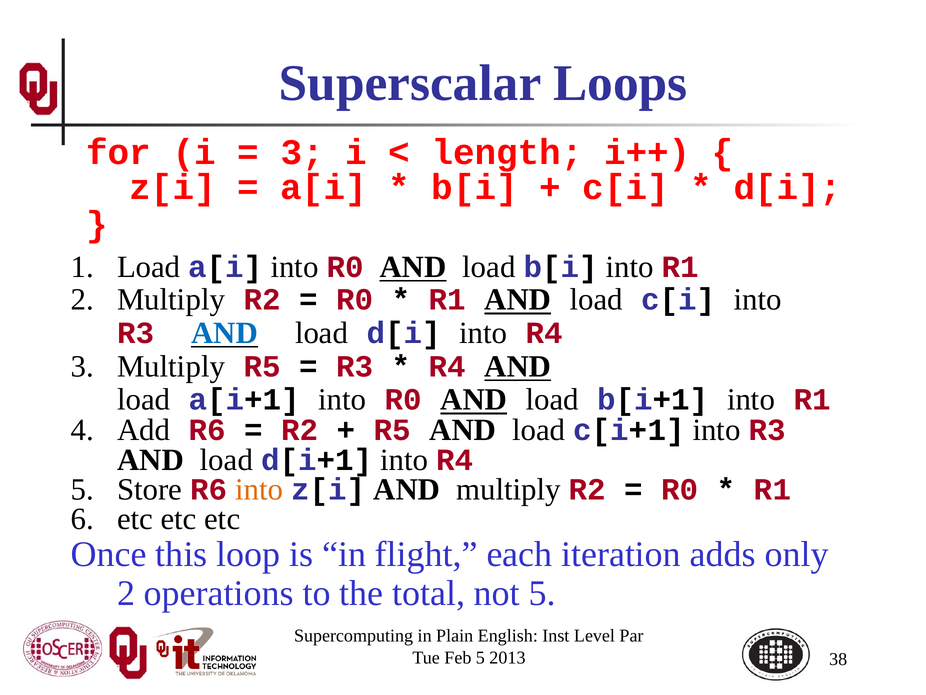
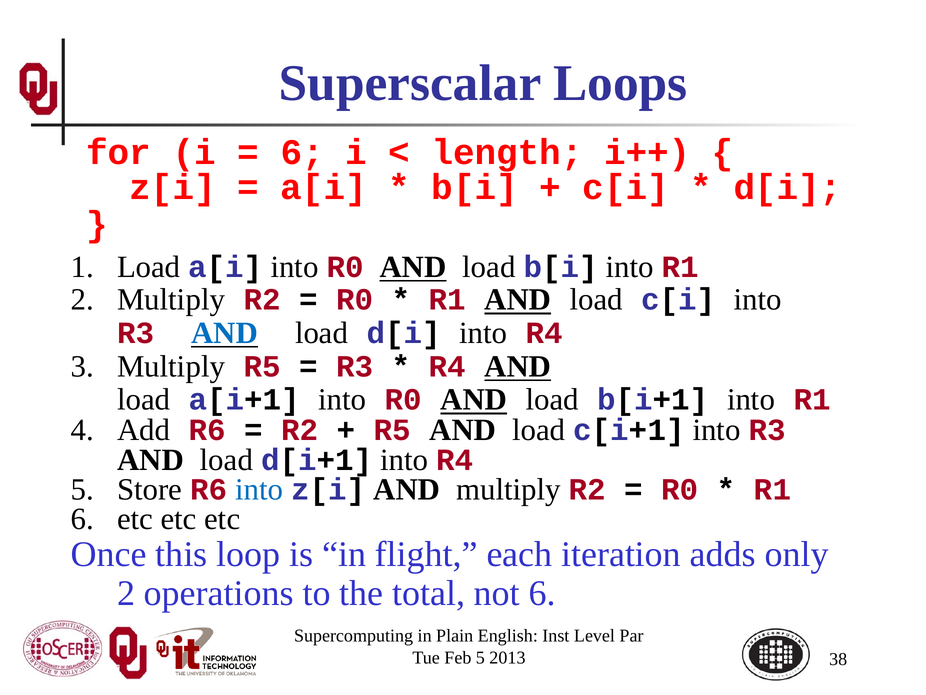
3 at (302, 152): 3 -> 6
into at (259, 489) colour: orange -> blue
not 5: 5 -> 6
